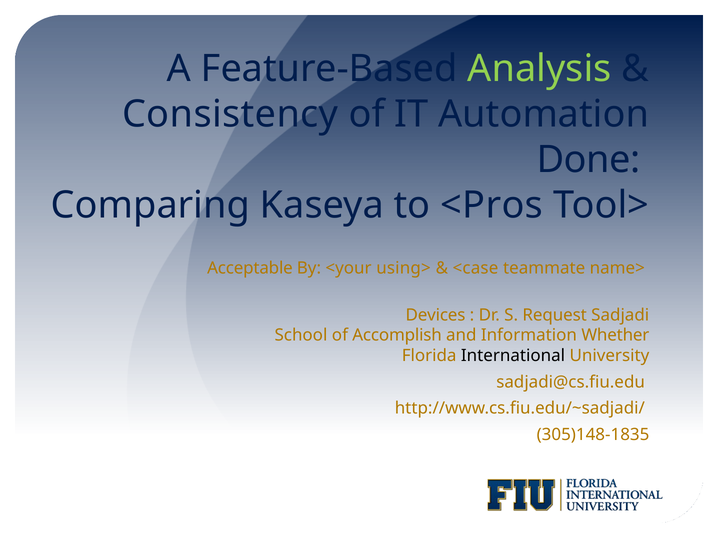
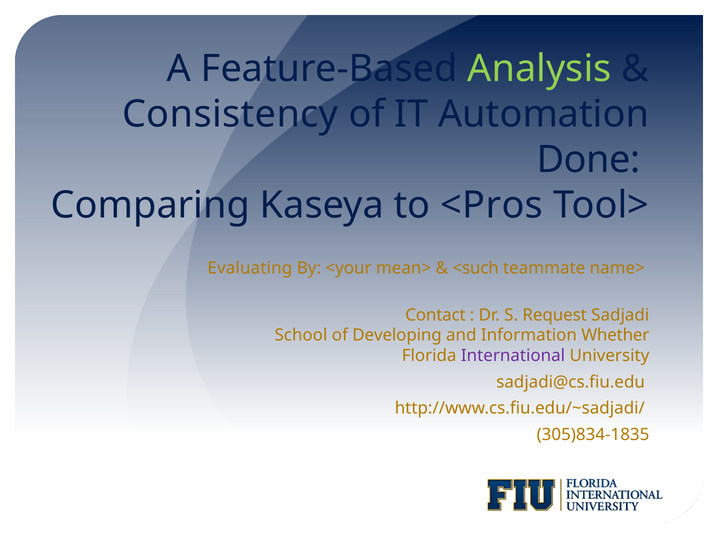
Acceptable: Acceptable -> Evaluating
using>: using> -> mean>
<case: <case -> <such
Devices: Devices -> Contact
Accomplish: Accomplish -> Developing
International colour: black -> purple
305)148-1835: 305)148-1835 -> 305)834-1835
